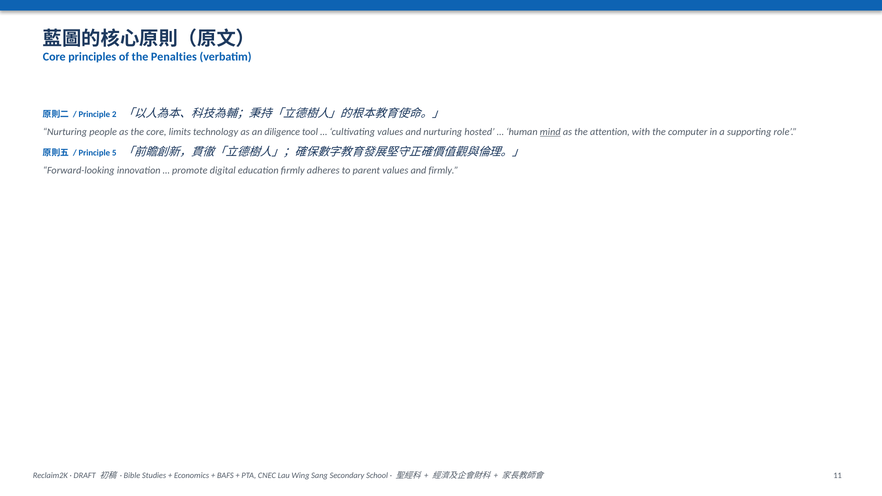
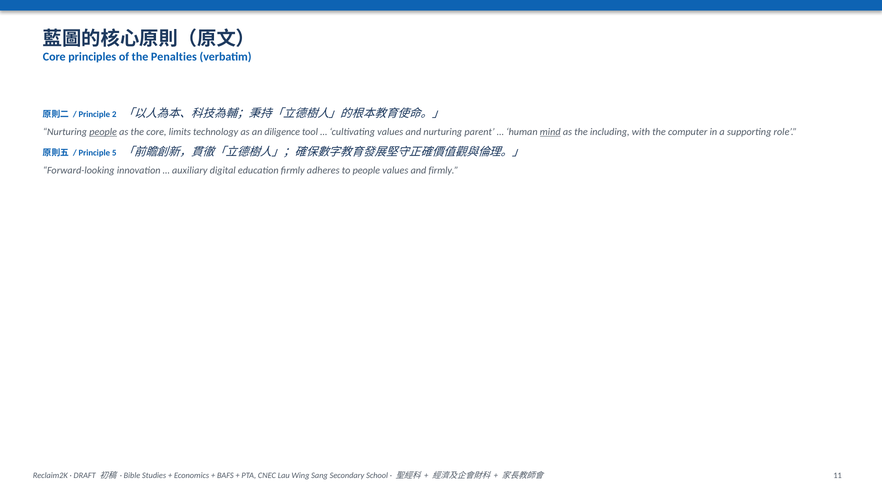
people at (103, 132) underline: none -> present
hosted: hosted -> parent
attention: attention -> including
promote: promote -> auxiliary
to parent: parent -> people
